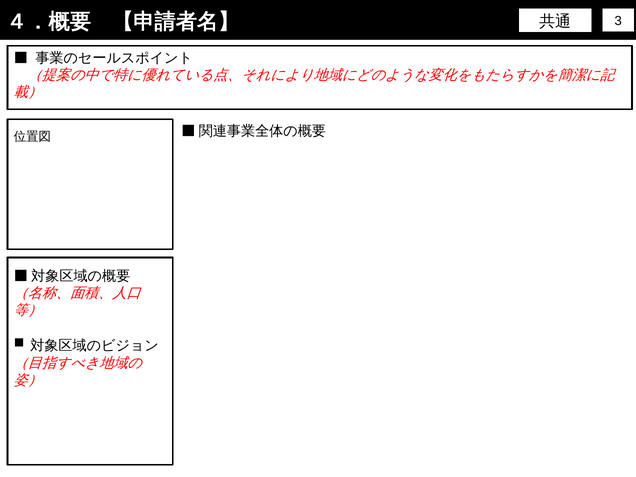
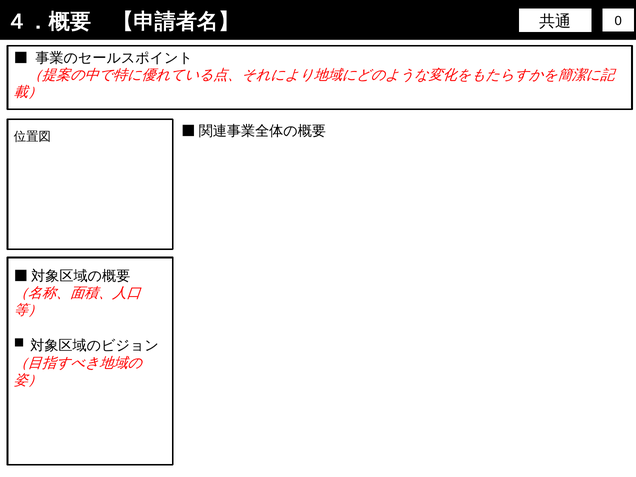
3: 3 -> 0
